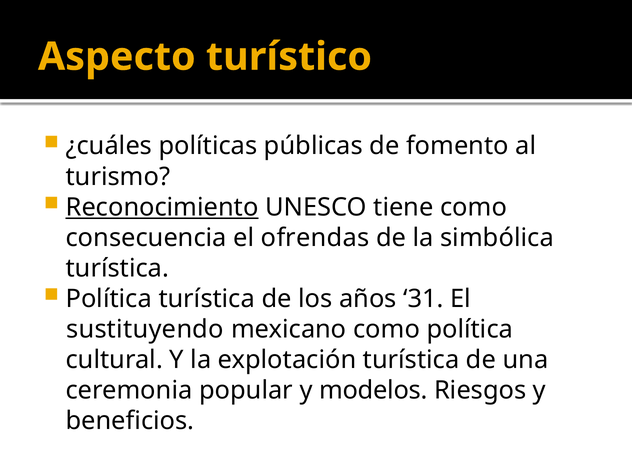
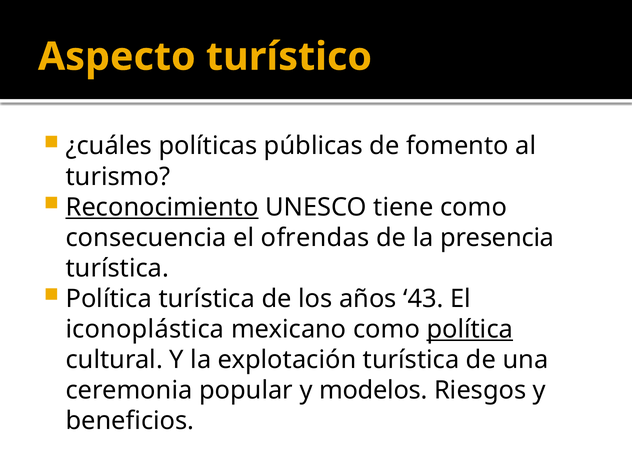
simbólica: simbólica -> presencia
31: 31 -> 43
sustituyendo: sustituyendo -> iconoplástica
política at (470, 329) underline: none -> present
